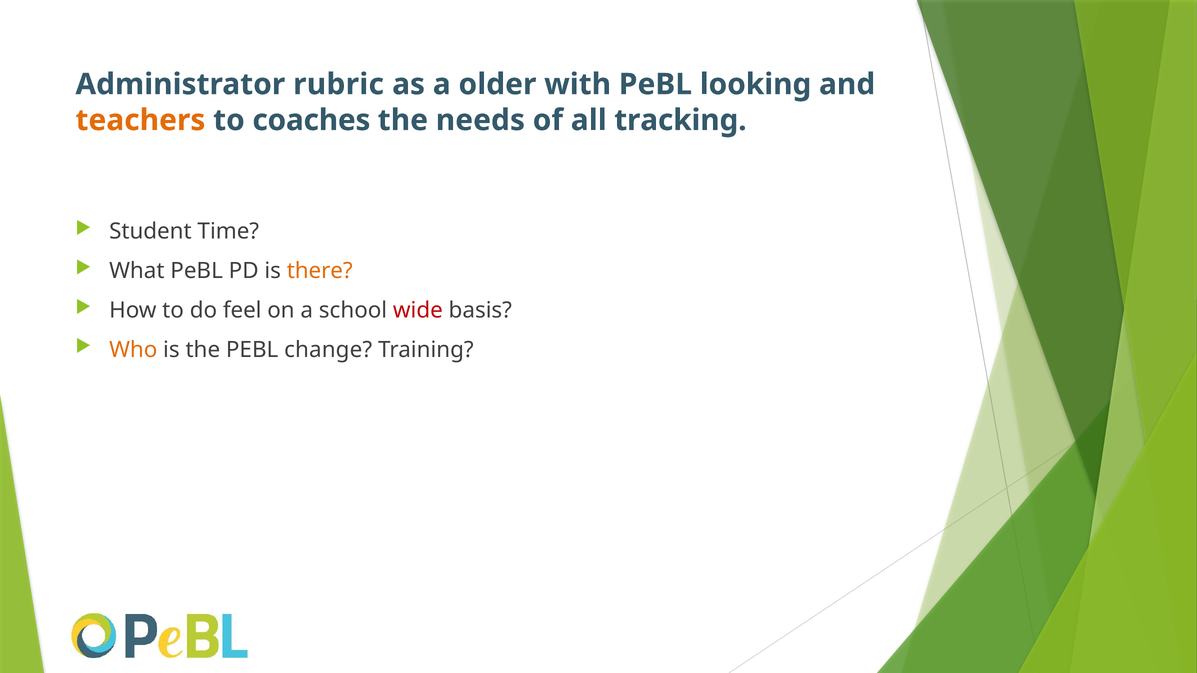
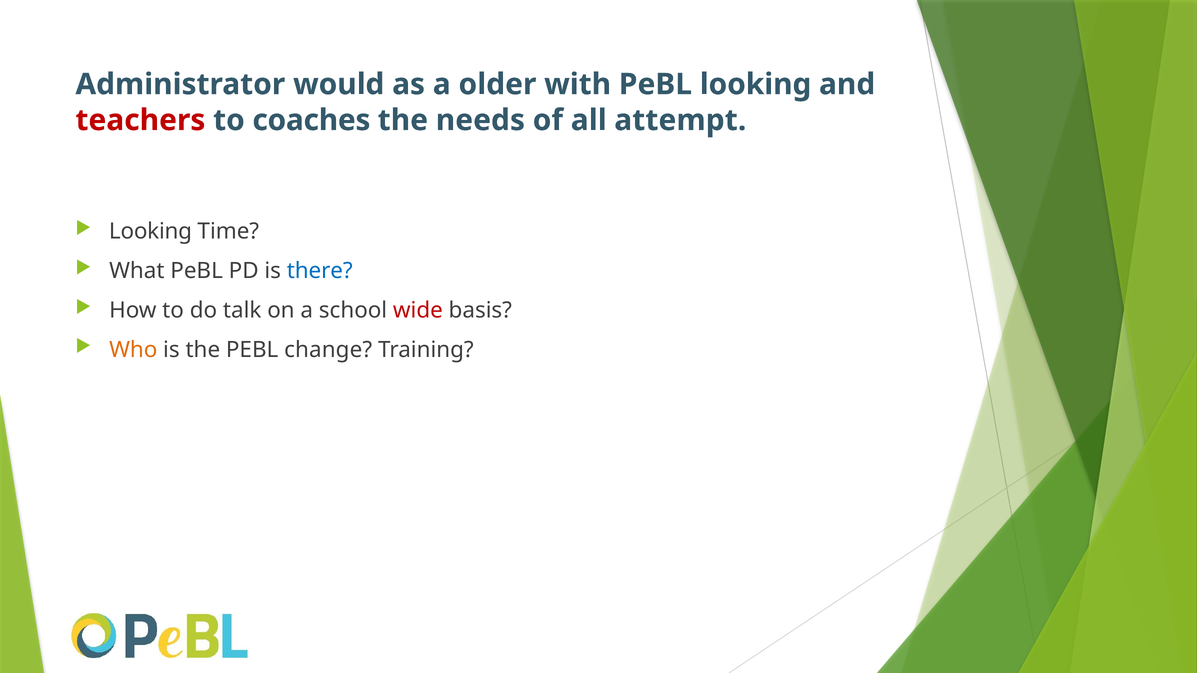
rubric: rubric -> would
teachers colour: orange -> red
tracking: tracking -> attempt
Student at (150, 232): Student -> Looking
there colour: orange -> blue
feel: feel -> talk
